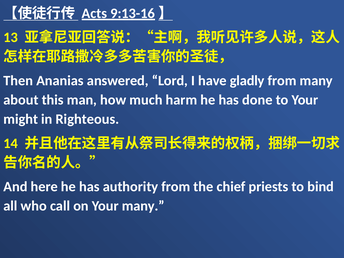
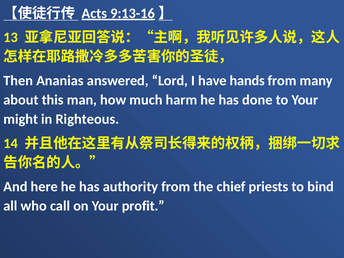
gladly: gladly -> hands
Your many: many -> profit
